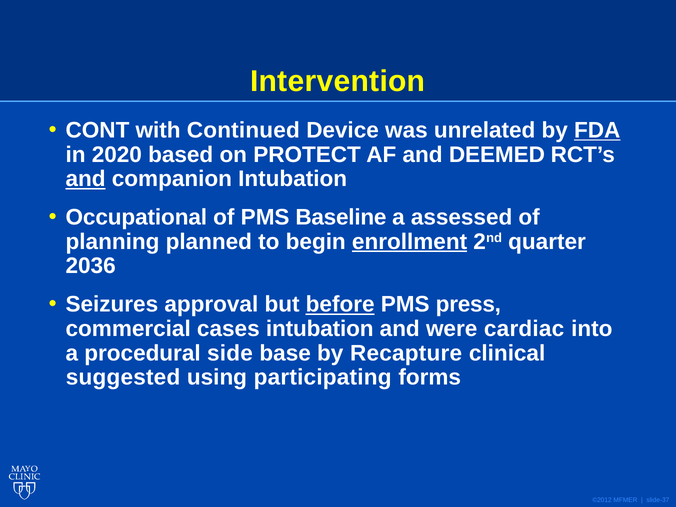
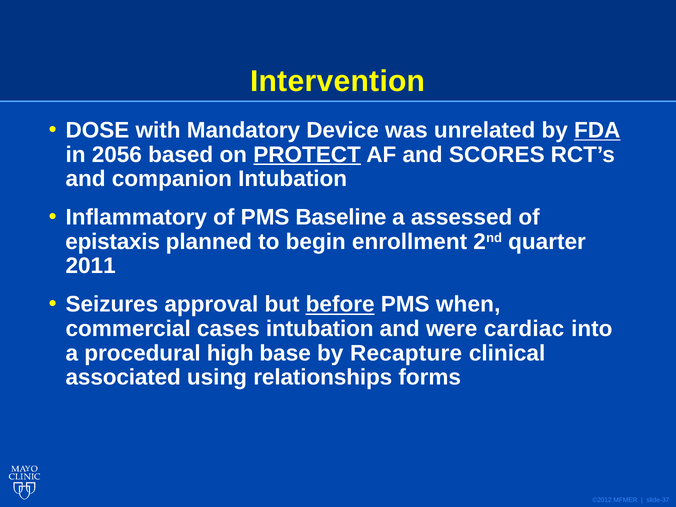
CONT: CONT -> DOSE
Continued: Continued -> Mandatory
2020: 2020 -> 2056
PROTECT underline: none -> present
DEEMED: DEEMED -> SCORES
and at (86, 179) underline: present -> none
Occupational: Occupational -> Inflammatory
planning: planning -> epistaxis
enrollment underline: present -> none
2036: 2036 -> 2011
press: press -> when
side: side -> high
suggested: suggested -> associated
participating: participating -> relationships
